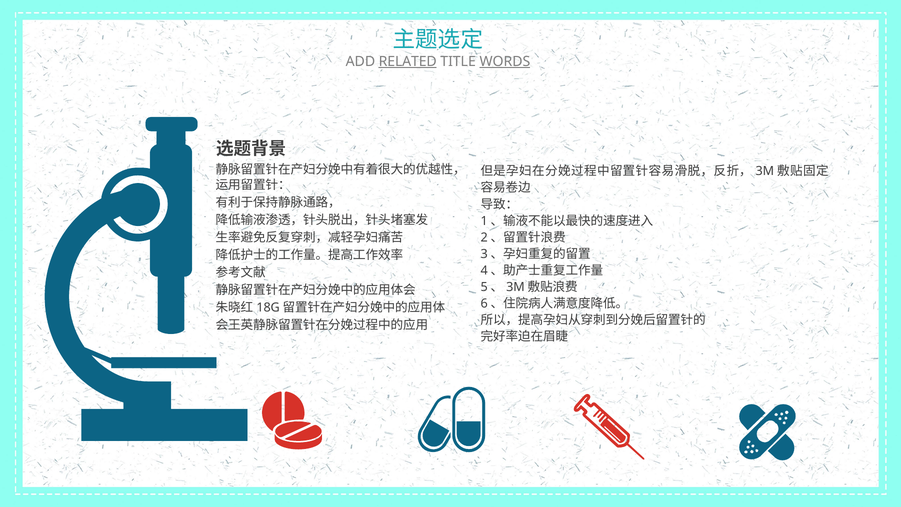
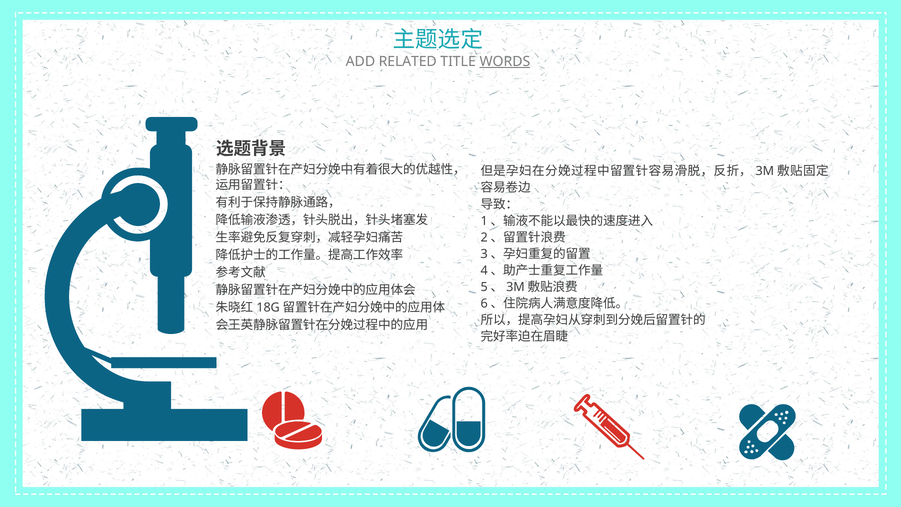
RELATED underline: present -> none
